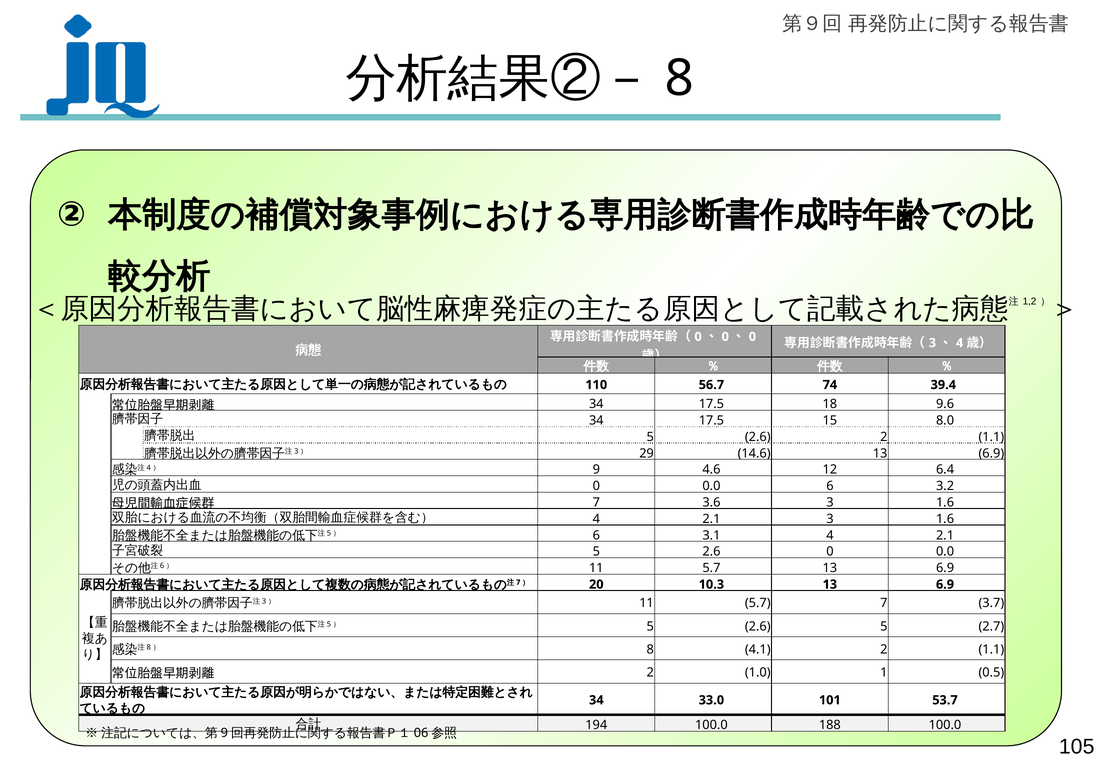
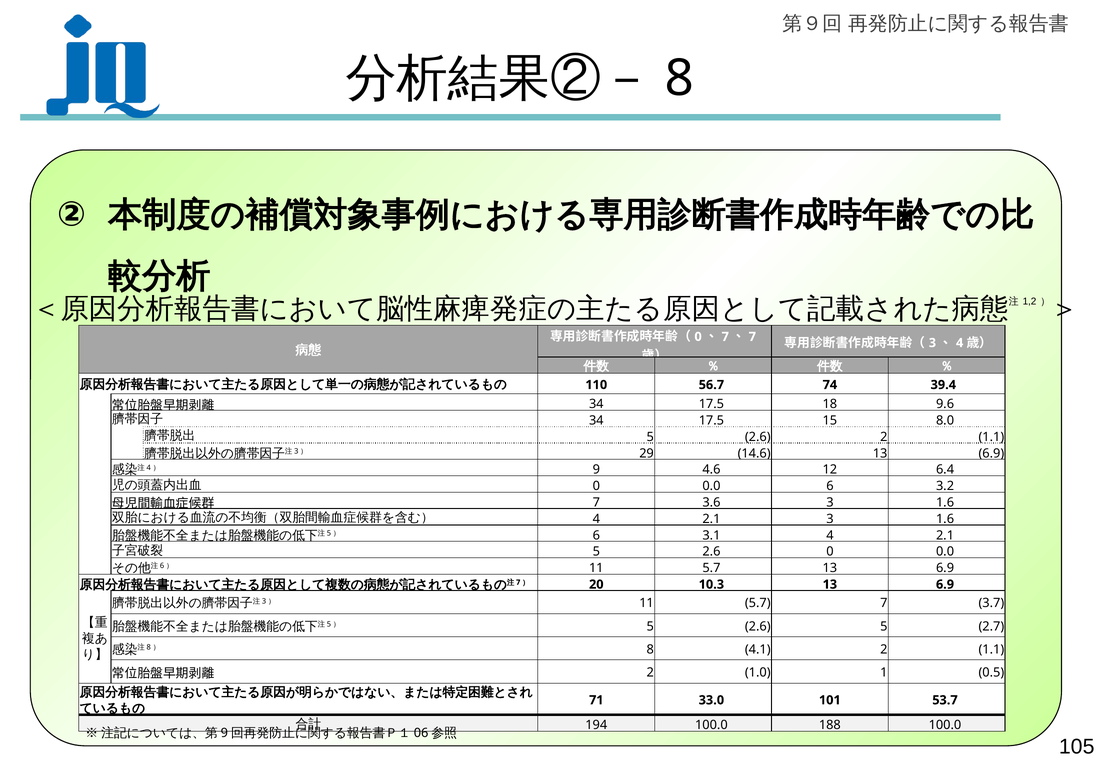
0 at (725, 337): 0 -> 7
0 at (752, 337): 0 -> 7
34 at (596, 700): 34 -> 71
